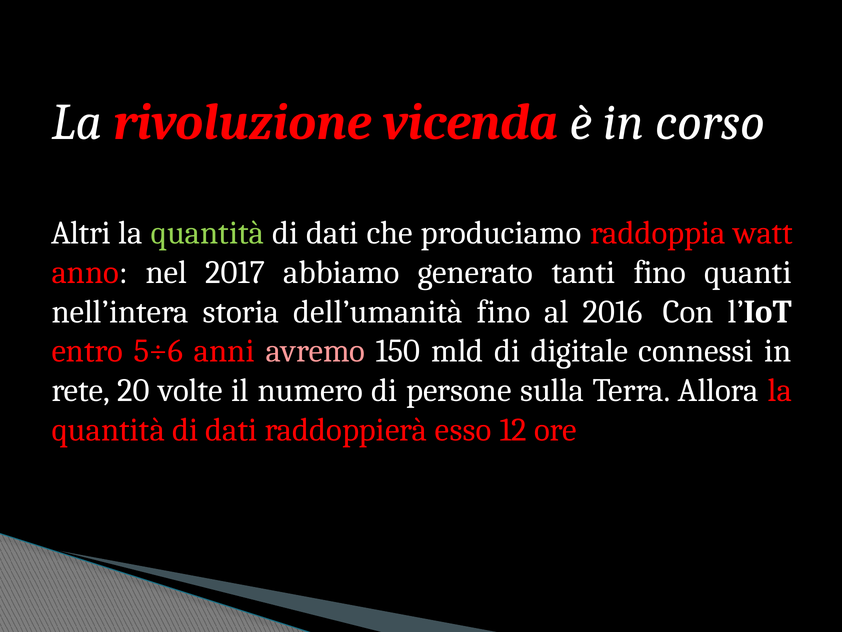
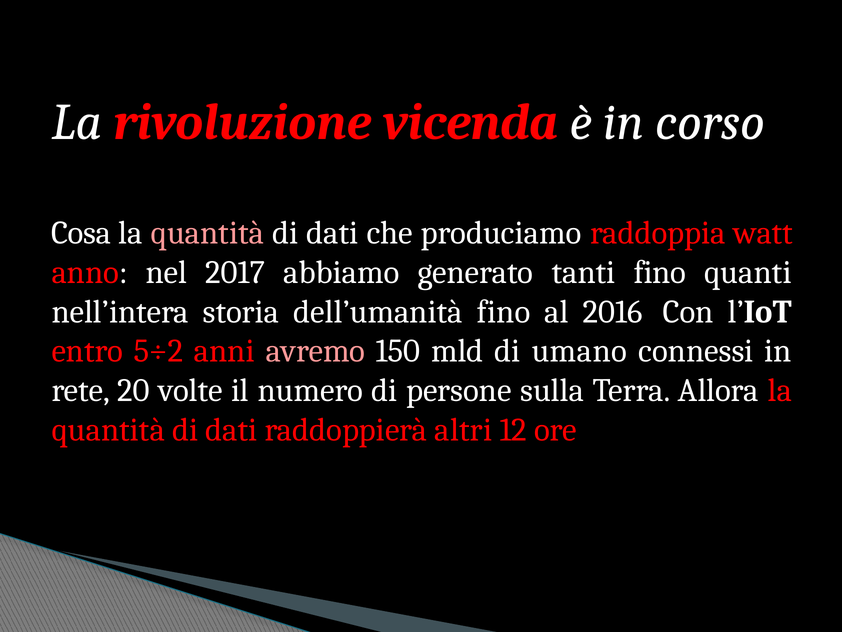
Altri: Altri -> Cosa
quantità at (207, 233) colour: light green -> pink
5÷6: 5÷6 -> 5÷2
digitale: digitale -> umano
esso: esso -> altri
